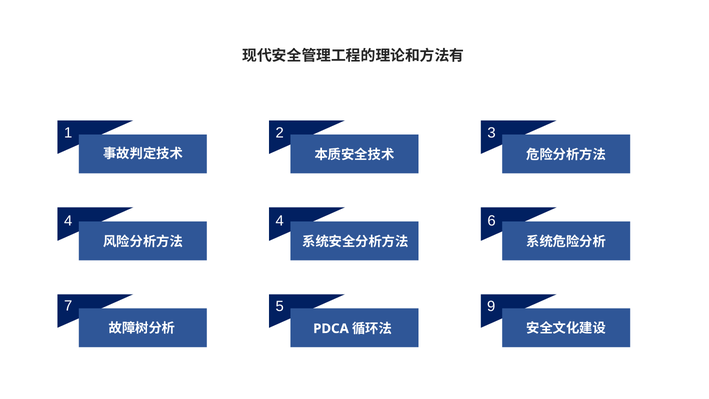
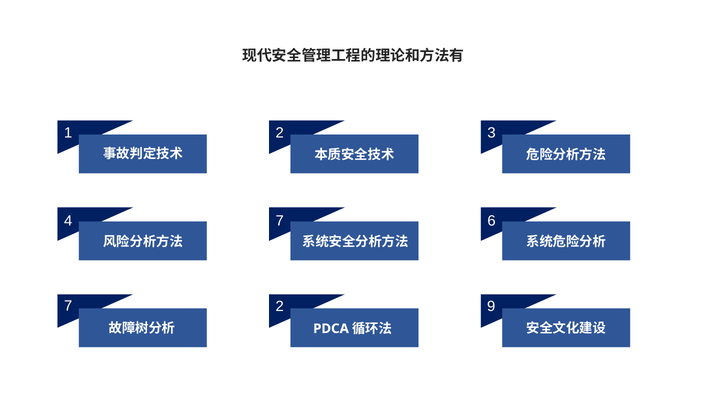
4 4: 4 -> 7
7 5: 5 -> 2
